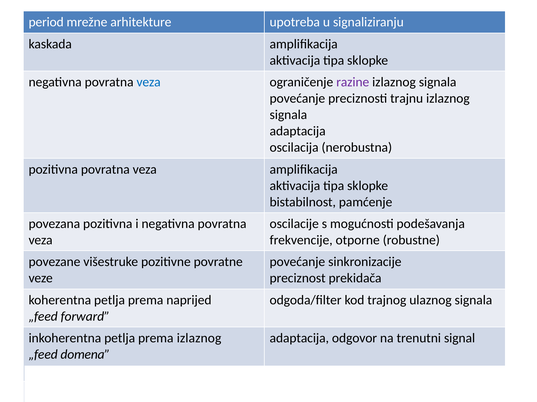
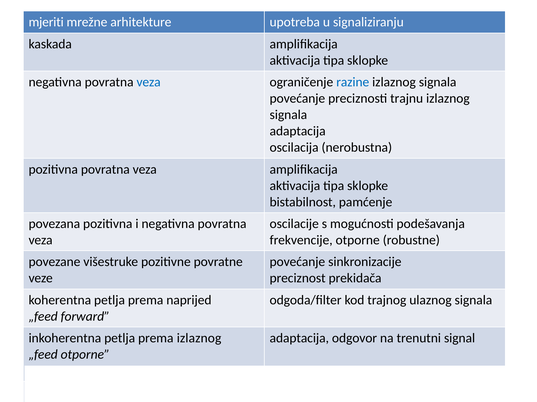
period: period -> mjeriti
razine colour: purple -> blue
„feed domena: domena -> otporne
